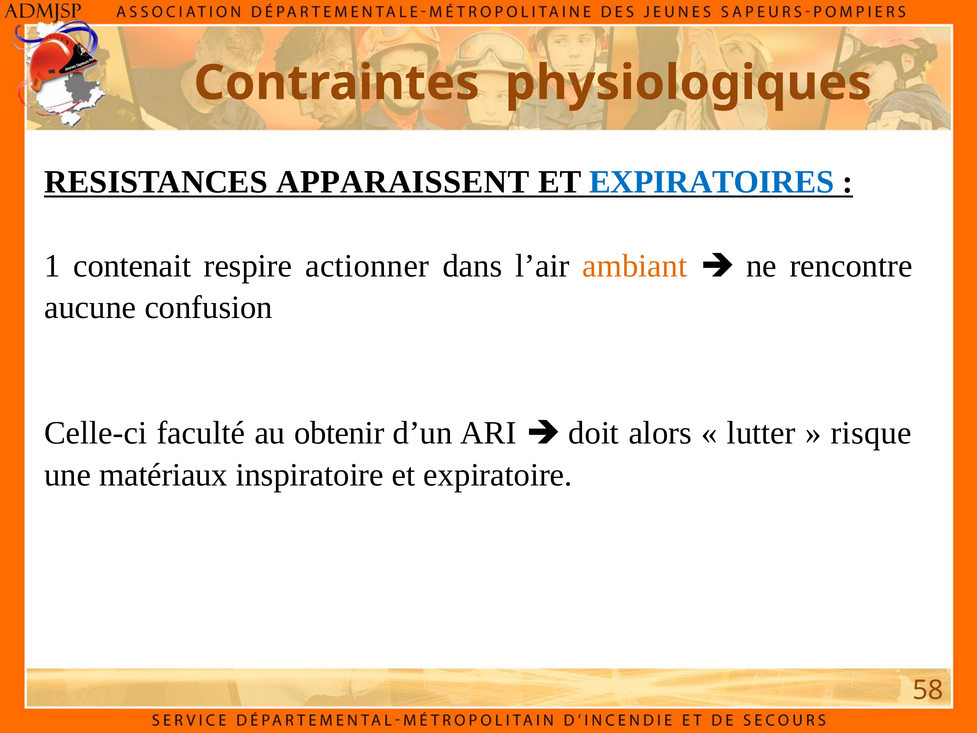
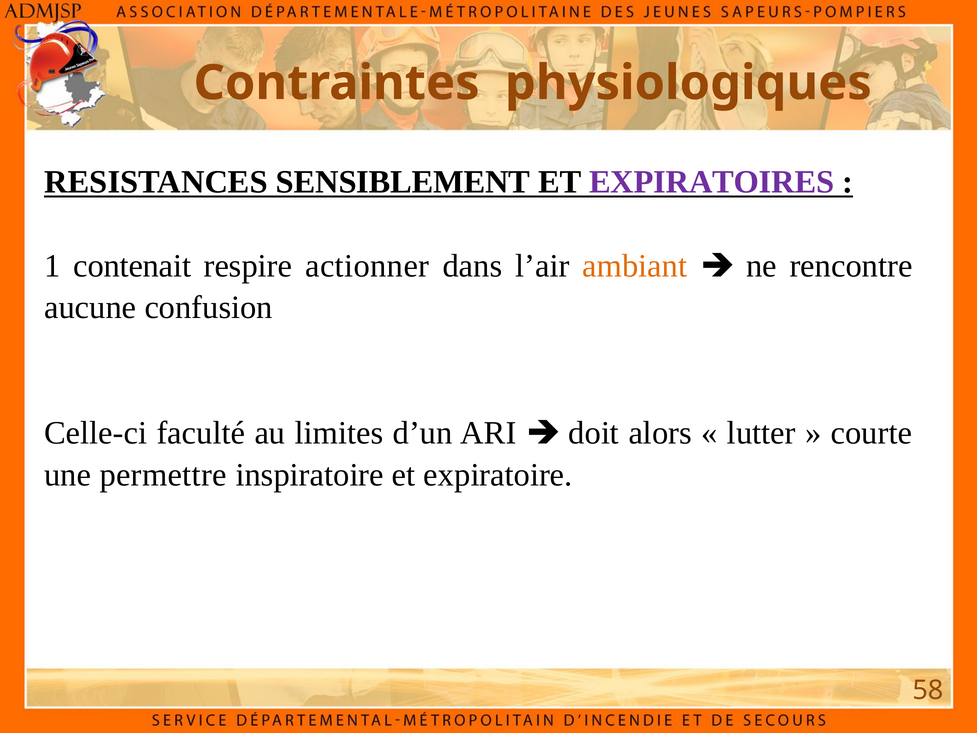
APPARAISSENT: APPARAISSENT -> SENSIBLEMENT
EXPIRATOIRES colour: blue -> purple
obtenir: obtenir -> limites
risque: risque -> courte
matériaux: matériaux -> permettre
